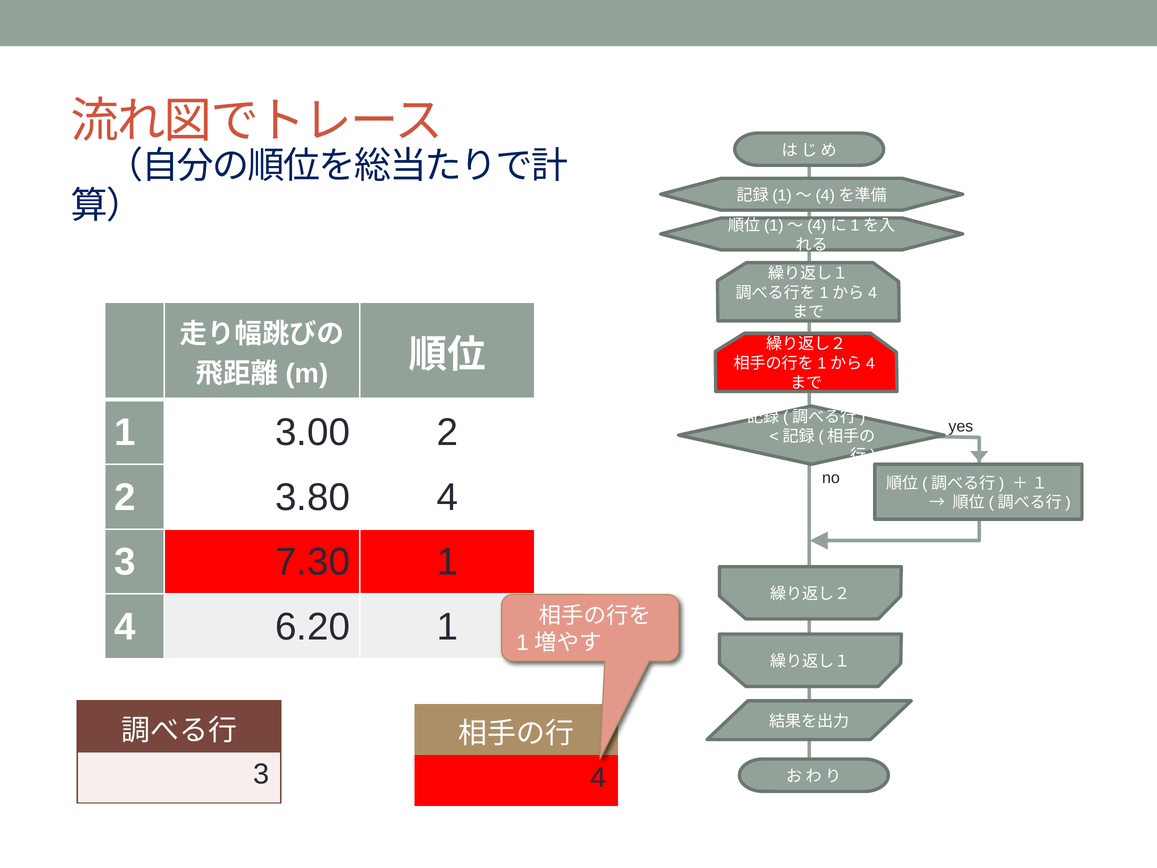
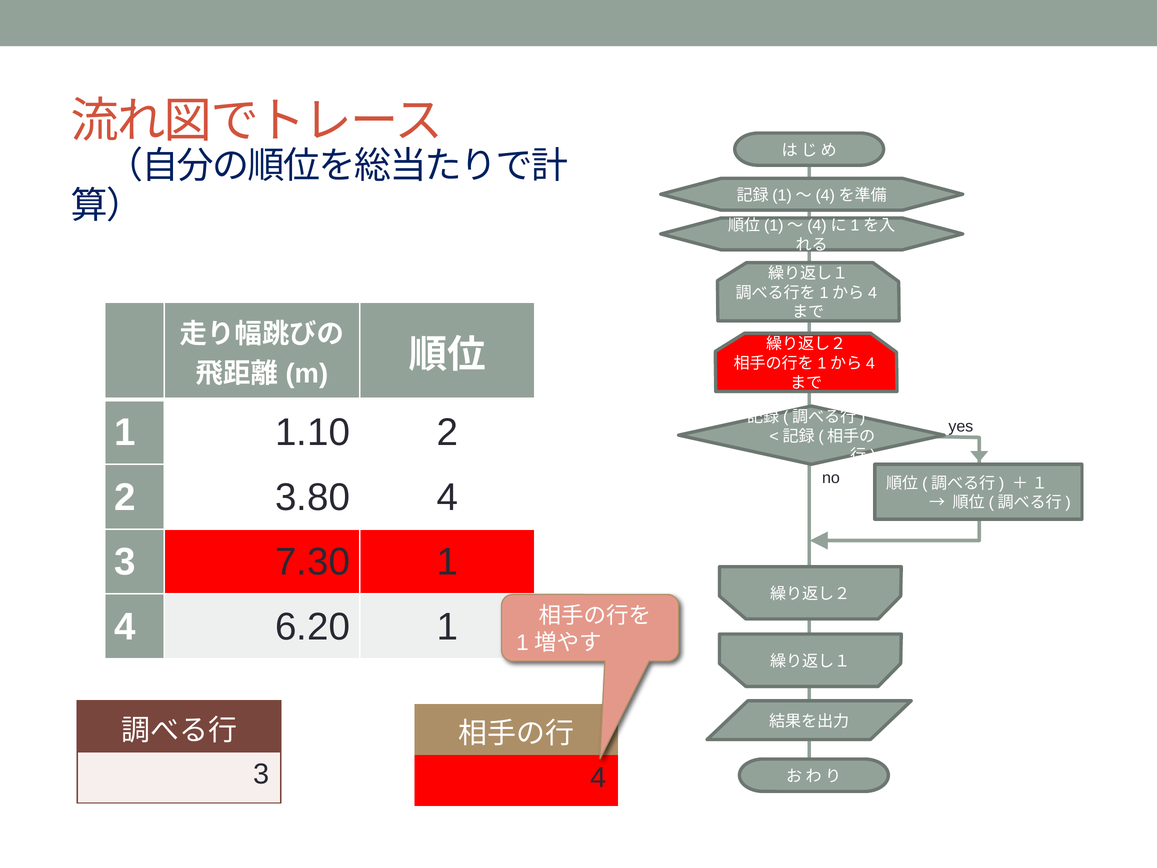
3.00: 3.00 -> 1.10
